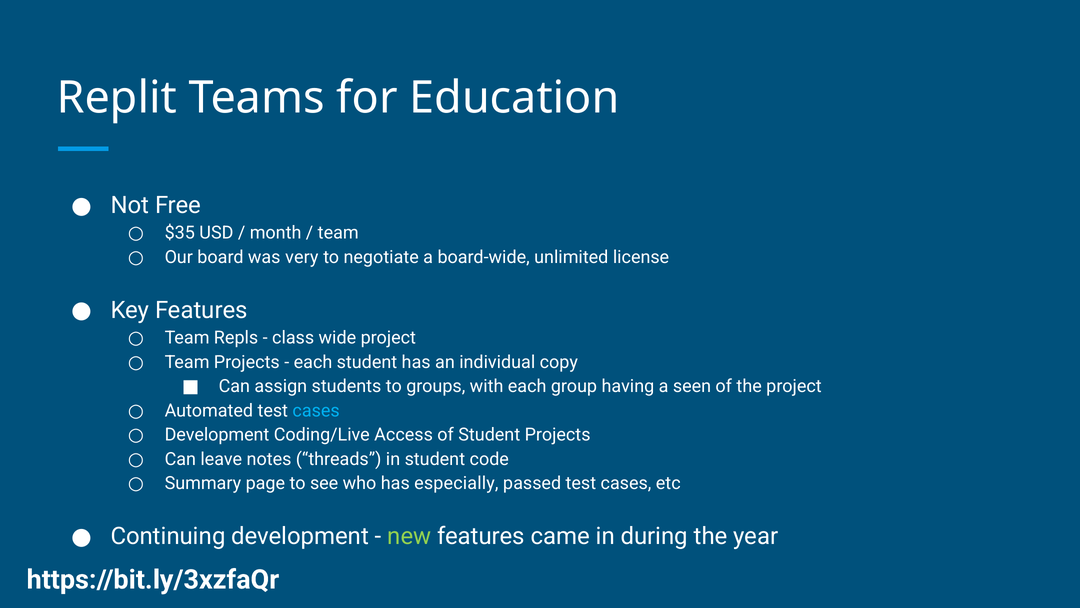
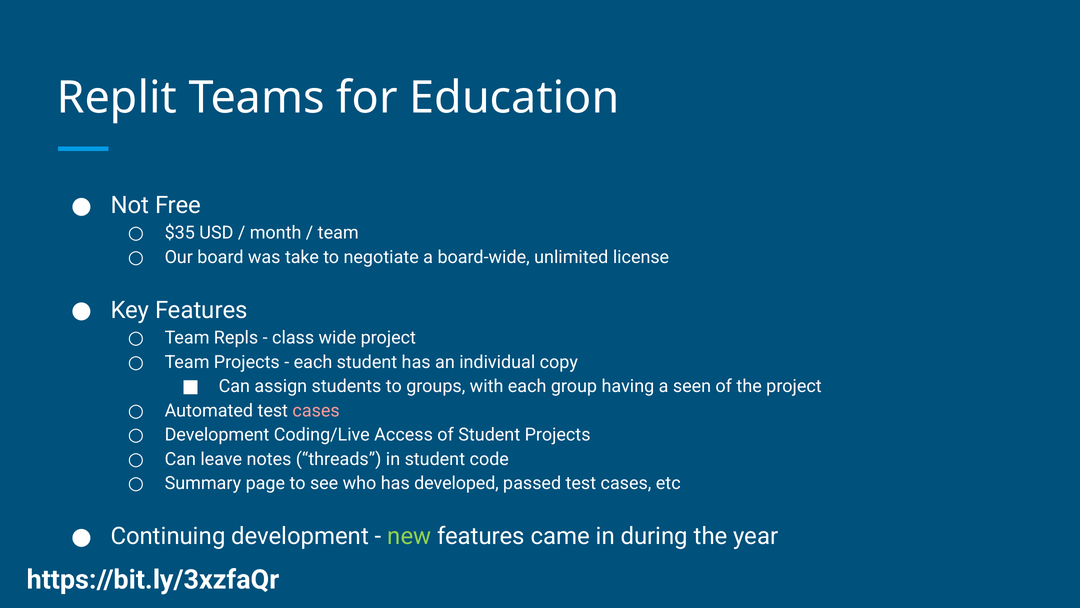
very: very -> take
cases at (316, 410) colour: light blue -> pink
especially: especially -> developed
